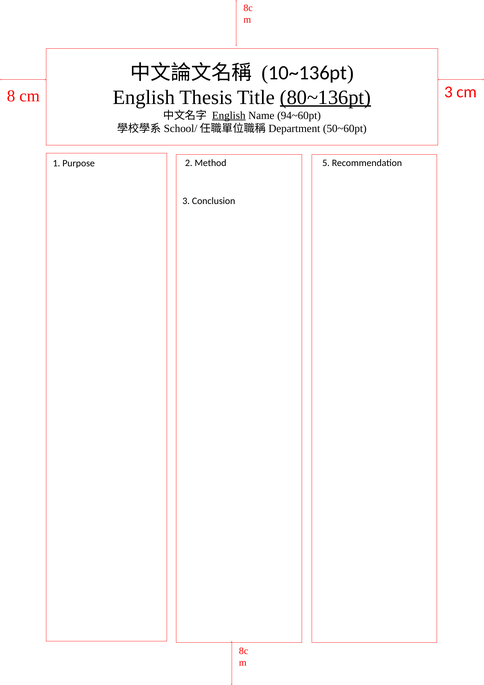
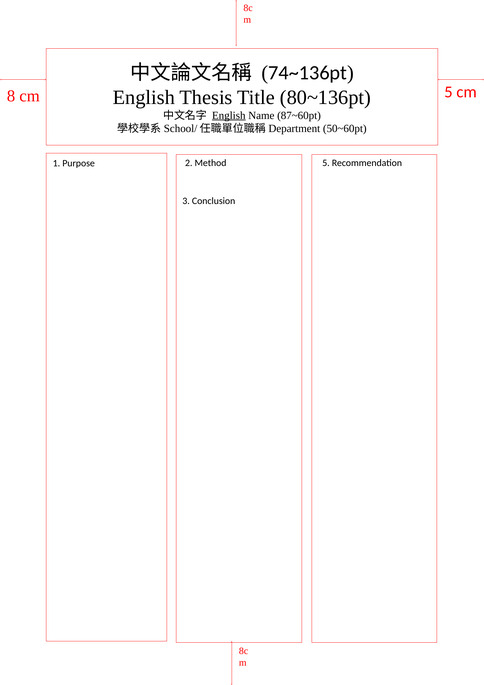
10~136pt: 10~136pt -> 74~136pt
80~136pt underline: present -> none
cm 3: 3 -> 5
94~60pt: 94~60pt -> 87~60pt
